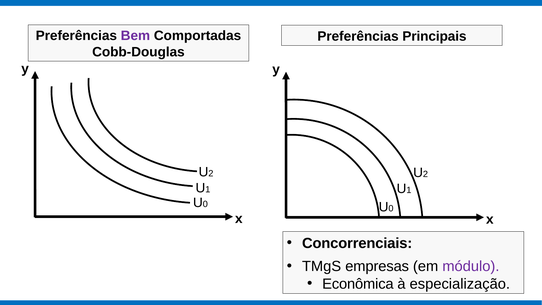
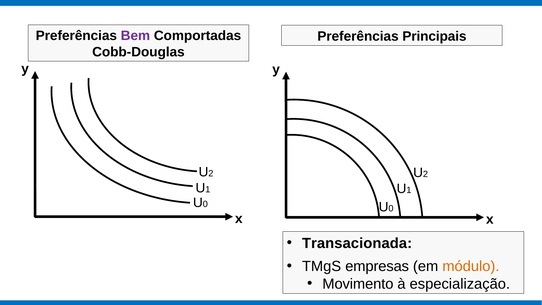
Concorrenciais: Concorrenciais -> Transacionada
módulo colour: purple -> orange
Econômica: Econômica -> Movimento
